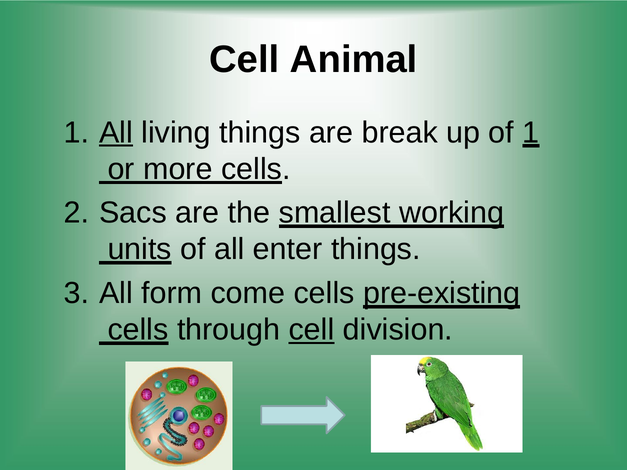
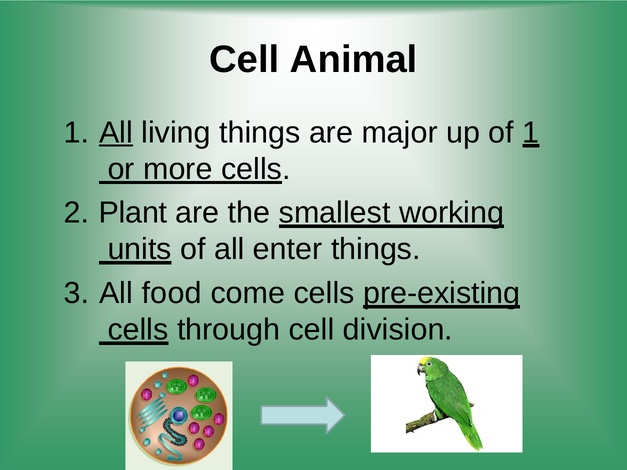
break: break -> major
Sacs: Sacs -> Plant
form: form -> food
cell at (311, 330) underline: present -> none
